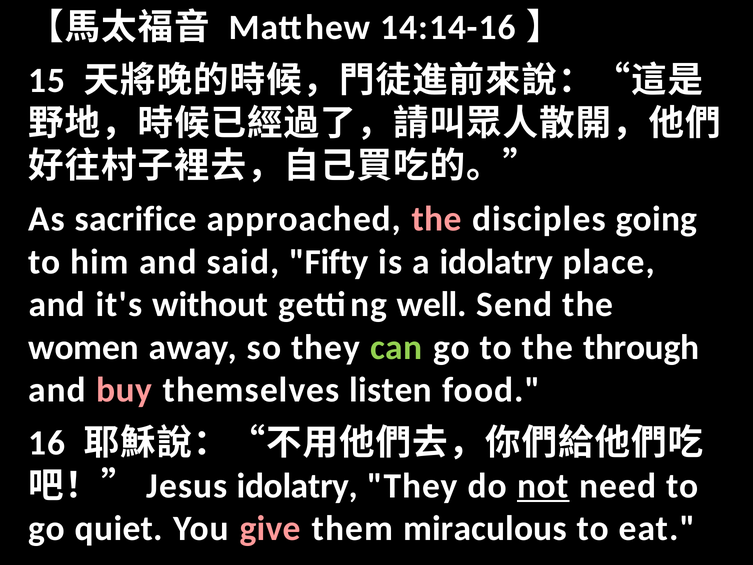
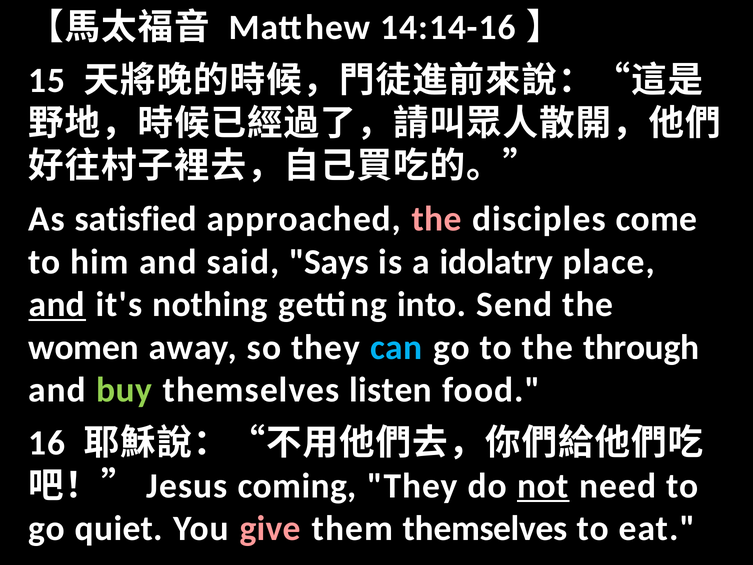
sacrifice: sacrifice -> satisfied
going: going -> come
Fifty: Fifty -> Says
and at (57, 304) underline: none -> present
without: without -> nothing
well: well -> into
can colour: light green -> light blue
buy colour: pink -> light green
idolatry at (297, 486): idolatry -> coming
them miraculous: miraculous -> themselves
